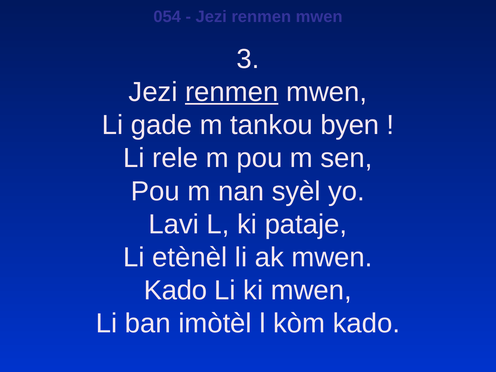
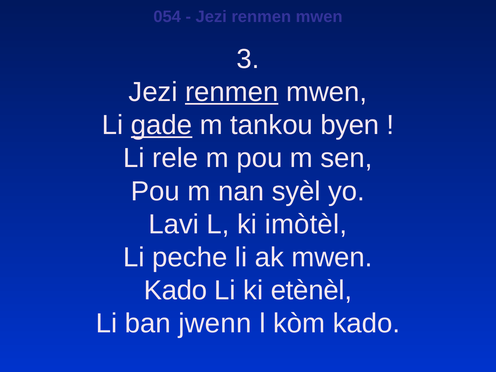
gade underline: none -> present
pataje: pataje -> imòtèl
etènèl: etènèl -> peche
ki mwen: mwen -> etènèl
imòtèl: imòtèl -> jwenn
